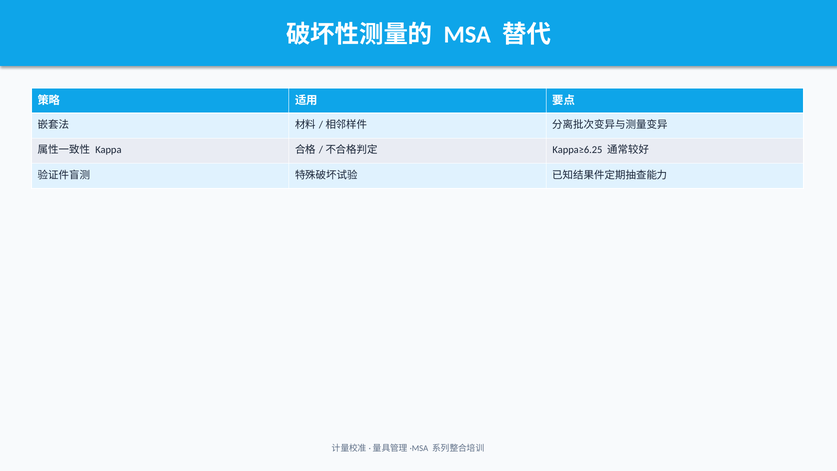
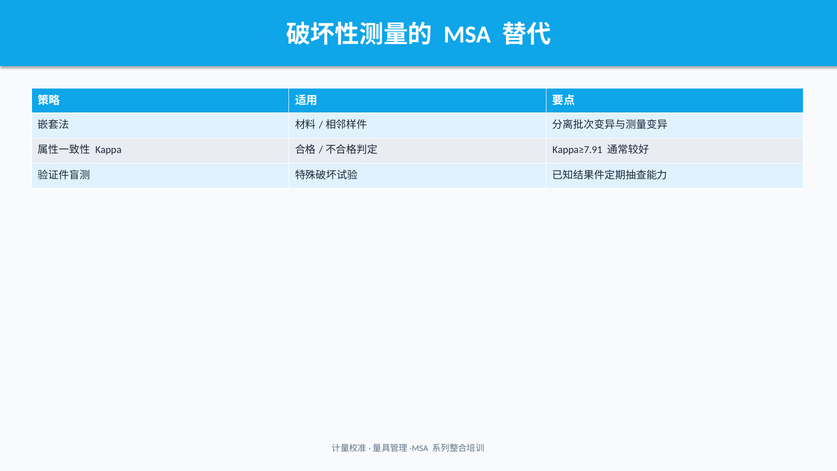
Kappa≥6.25: Kappa≥6.25 -> Kappa≥7.91
